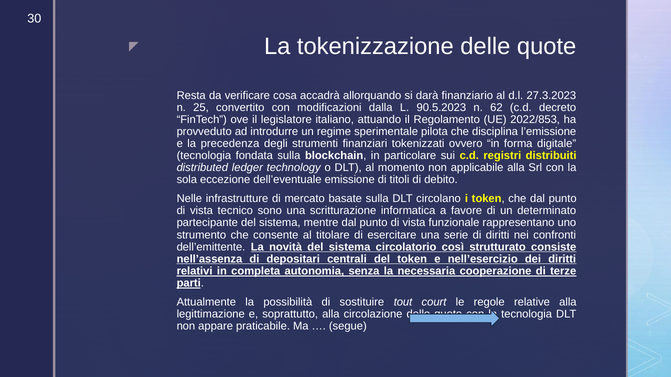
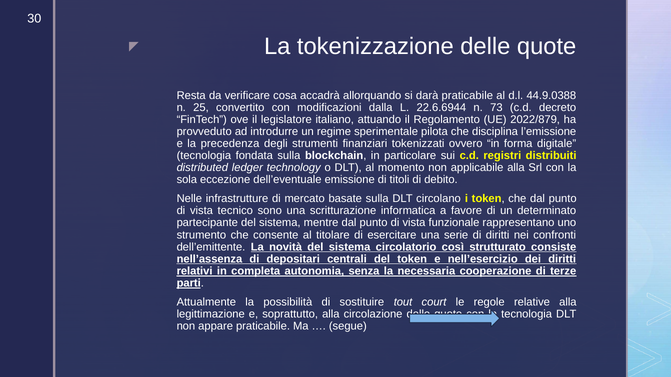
darà finanziario: finanziario -> praticabile
27.3.2023: 27.3.2023 -> 44.9.0388
90.5.2023: 90.5.2023 -> 22.6.6944
62: 62 -> 73
2022/853: 2022/853 -> 2022/879
